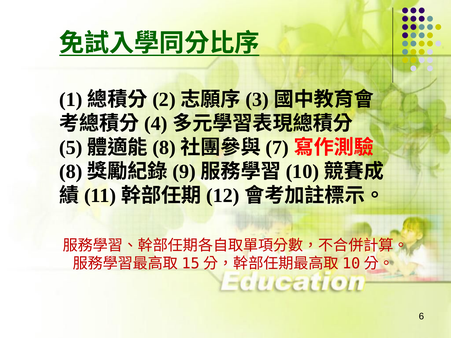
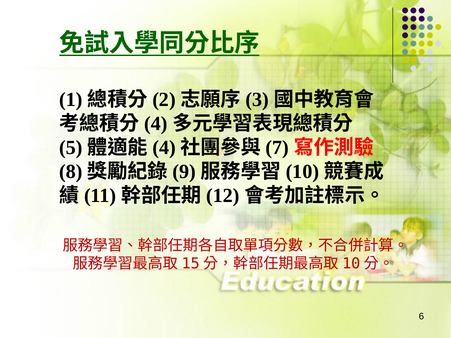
8 at (164, 148): 8 -> 4
